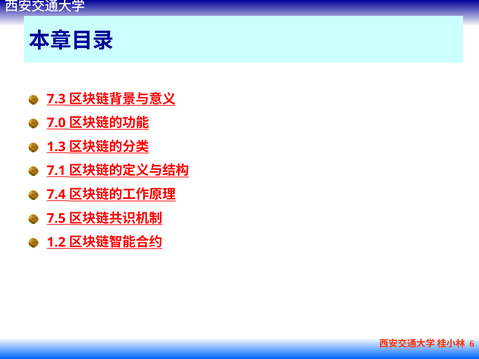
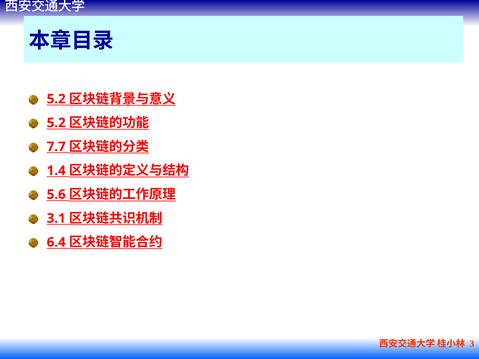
7.3 at (56, 99): 7.3 -> 5.2
7.0 at (56, 123): 7.0 -> 5.2
1.3: 1.3 -> 7.7
7.1: 7.1 -> 1.4
7.4: 7.4 -> 5.6
7.5: 7.5 -> 3.1
1.2: 1.2 -> 6.4
6: 6 -> 3
